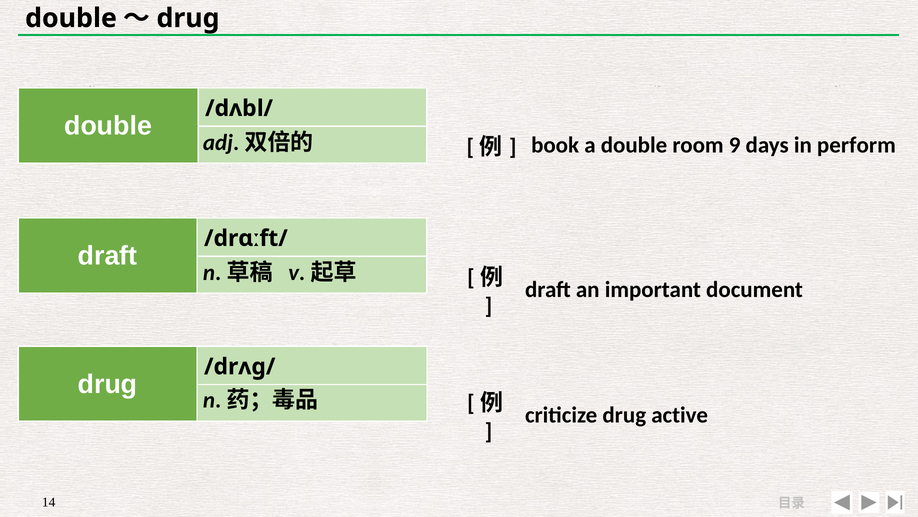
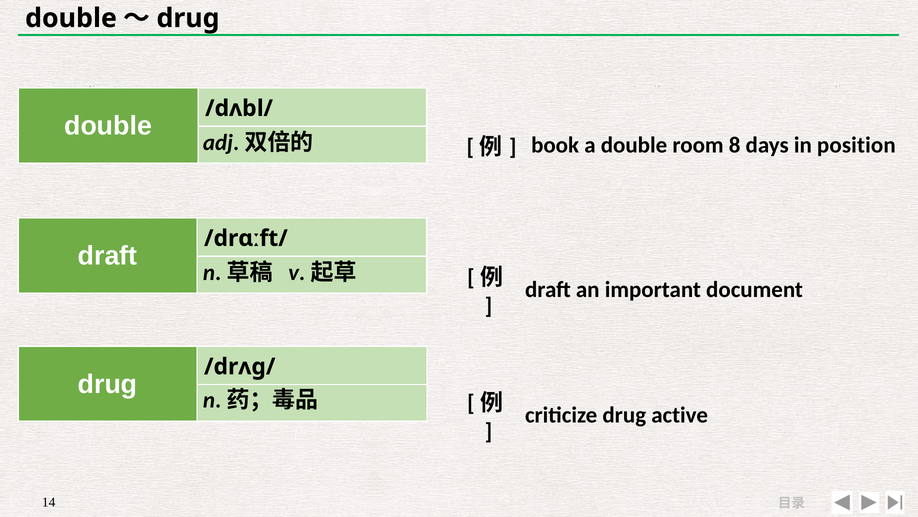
9: 9 -> 8
perform: perform -> position
